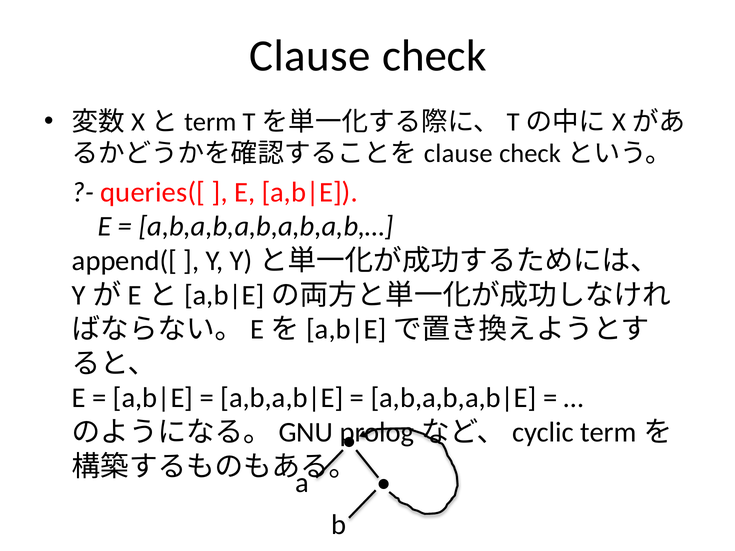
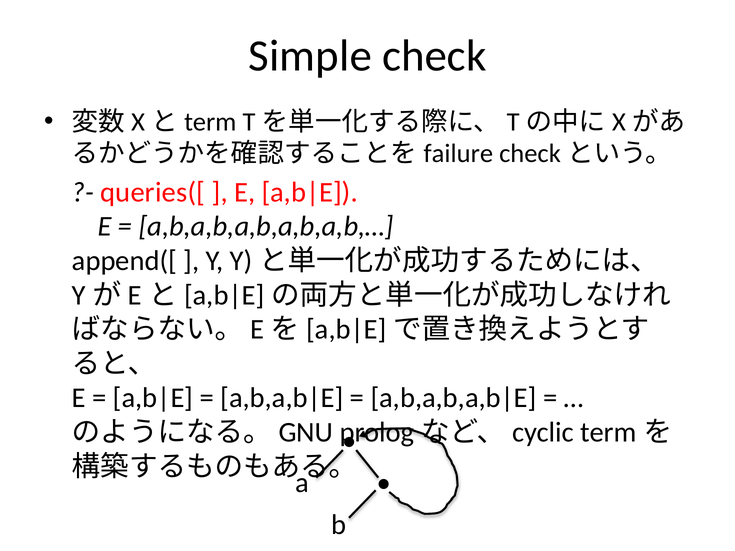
Clause at (310, 56): Clause -> Simple
clause at (458, 154): clause -> failure
